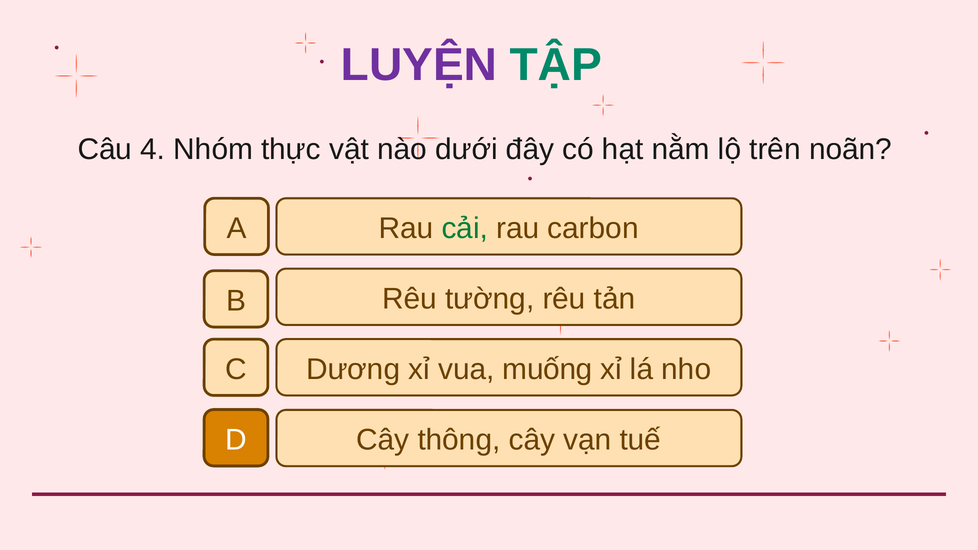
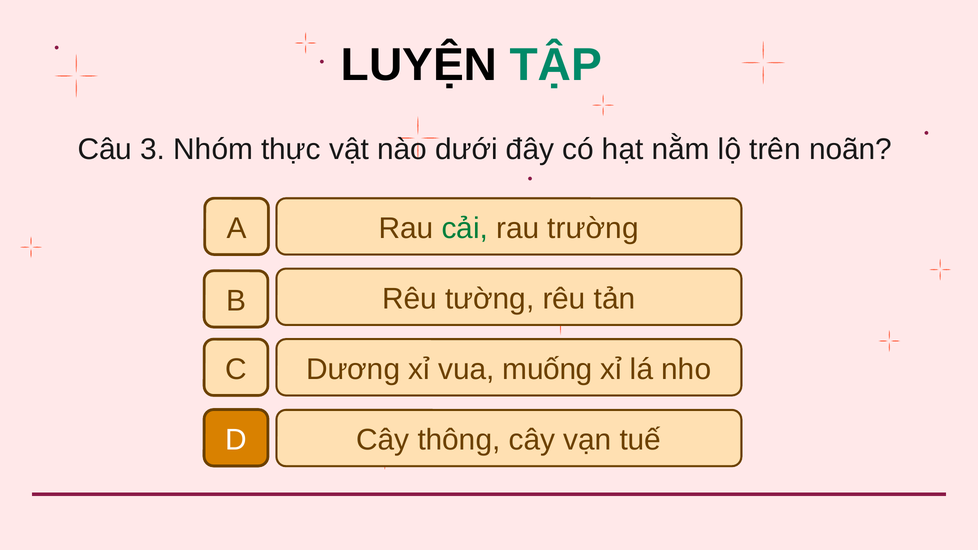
LUYỆN colour: purple -> black
4: 4 -> 3
carbon: carbon -> trường
